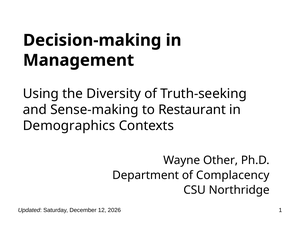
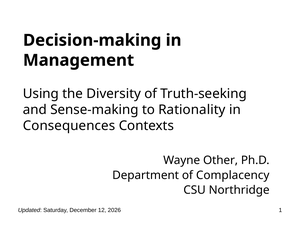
Restaurant: Restaurant -> Rationality
Demographics: Demographics -> Consequences
